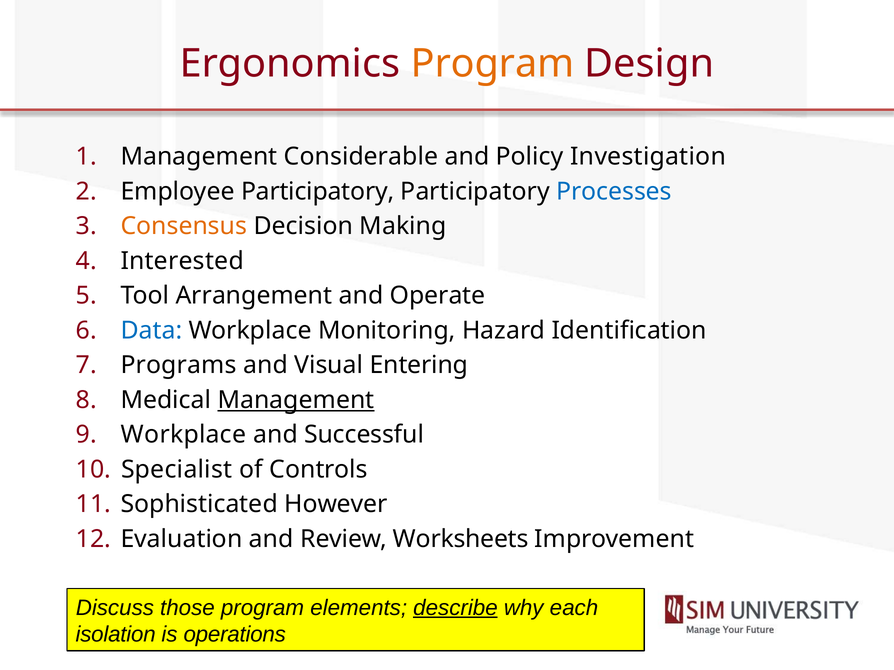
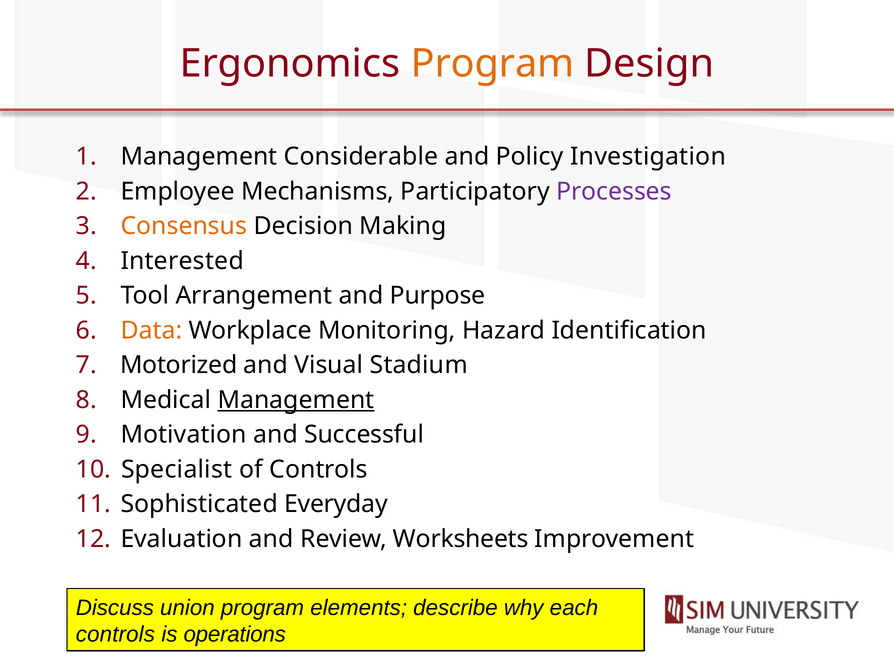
Employee Participatory: Participatory -> Mechanisms
Processes colour: blue -> purple
Operate: Operate -> Purpose
Data colour: blue -> orange
Programs: Programs -> Motorized
Entering: Entering -> Stadium
Workplace at (184, 435): Workplace -> Motivation
However: However -> Everyday
those: those -> union
describe underline: present -> none
isolation at (116, 635): isolation -> controls
